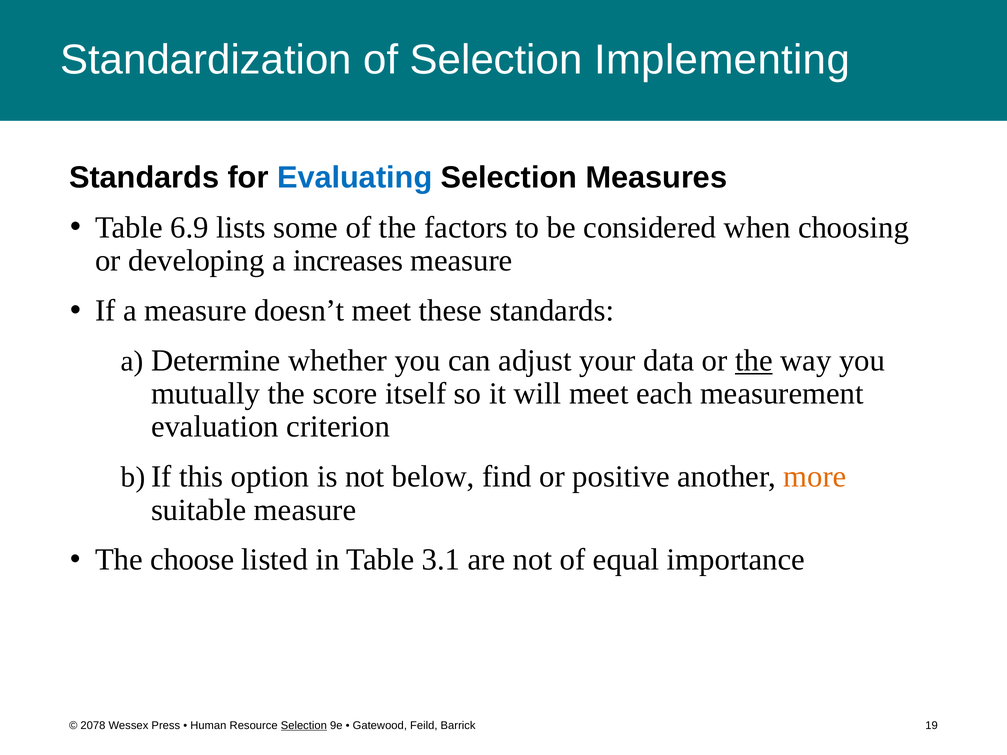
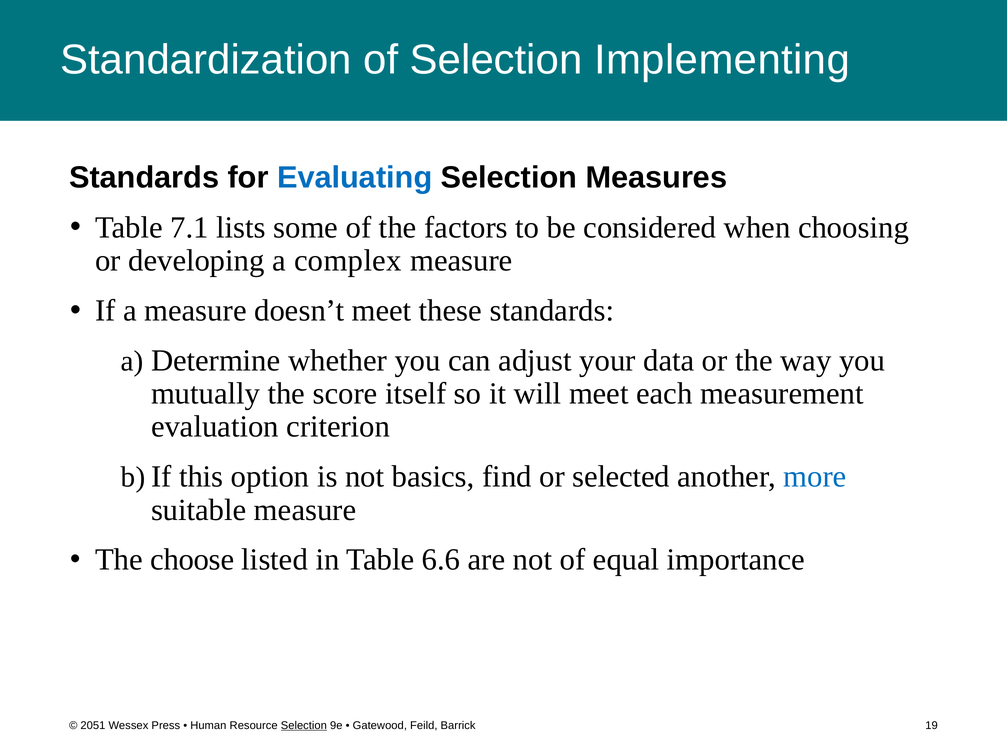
6.9: 6.9 -> 7.1
increases: increases -> complex
the at (754, 361) underline: present -> none
below: below -> basics
positive: positive -> selected
more colour: orange -> blue
3.1: 3.1 -> 6.6
2078: 2078 -> 2051
